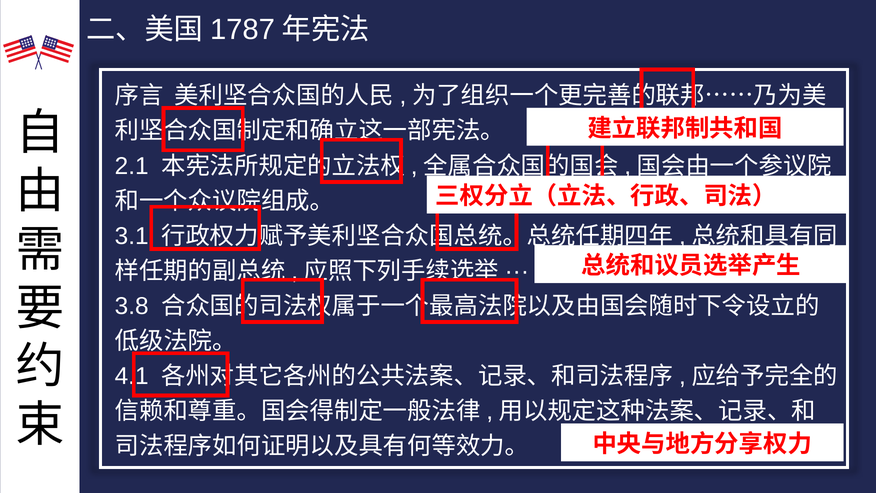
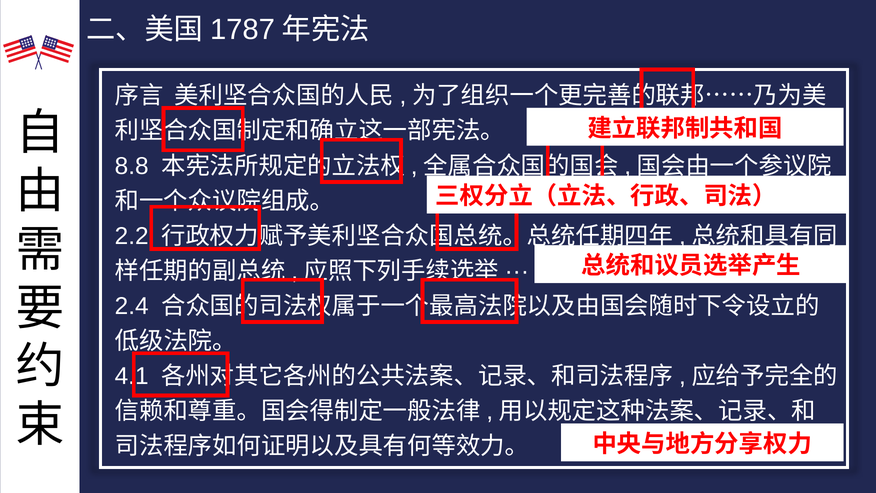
2.1: 2.1 -> 8.8
3.1: 3.1 -> 2.2
3.8: 3.8 -> 2.4
